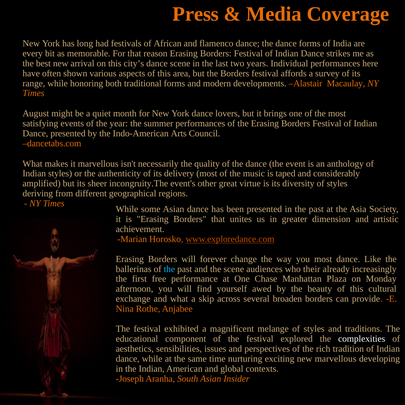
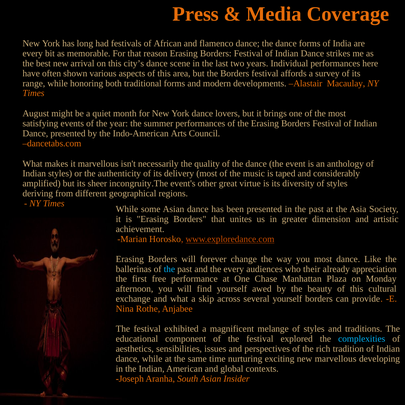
the scene: scene -> every
increasingly: increasingly -> appreciation
several broaden: broaden -> yourself
complexities colour: white -> light blue
